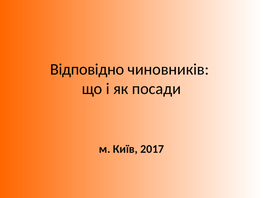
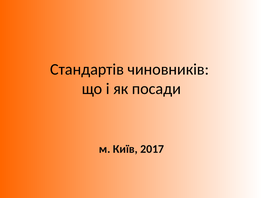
Відповідно: Відповідно -> Стандартів
